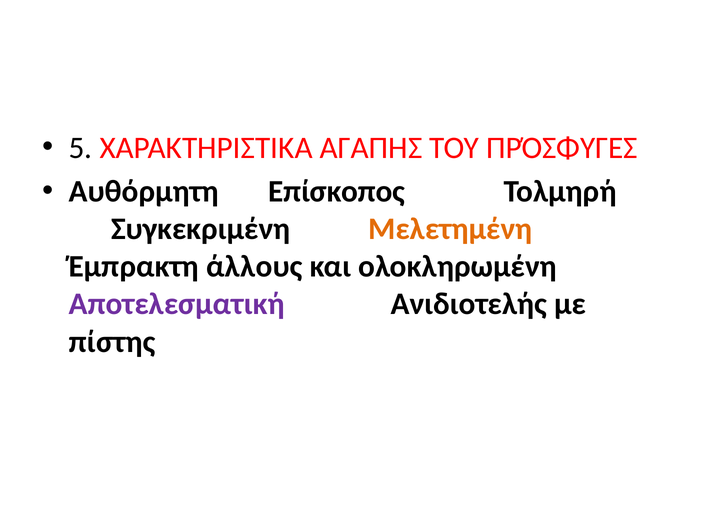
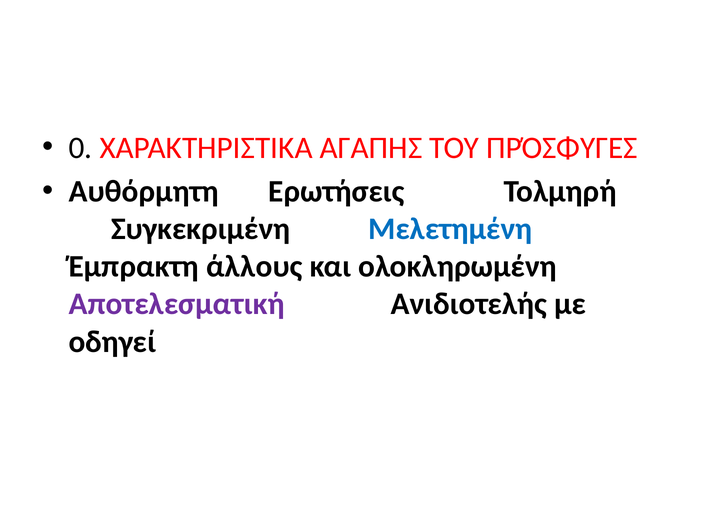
5: 5 -> 0
Επίσκοπος: Επίσκοπος -> Ερωτήσεις
Μελετημένη colour: orange -> blue
πίστης: πίστης -> οδηγεί
